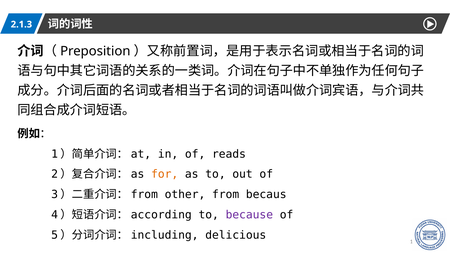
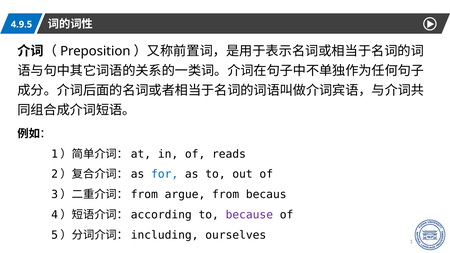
2.1.3: 2.1.3 -> 4.9.5
for colour: orange -> blue
other: other -> argue
delicious: delicious -> ourselves
